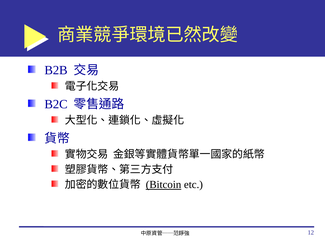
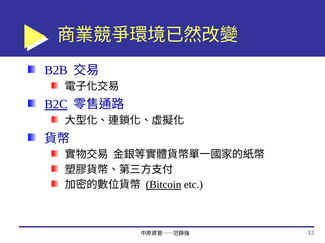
B2C underline: none -> present
